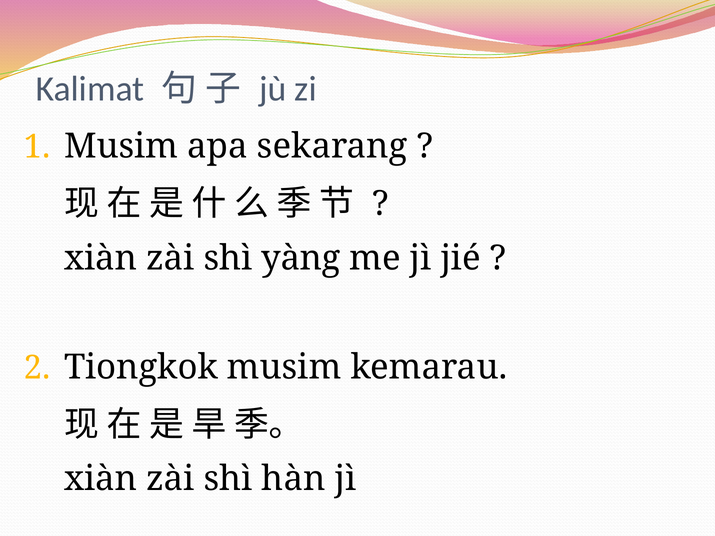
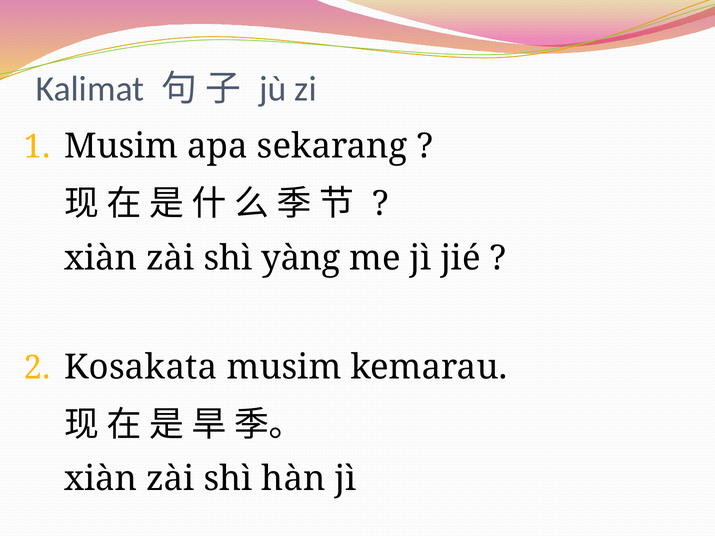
Tiongkok: Tiongkok -> Kosakata
